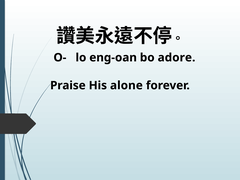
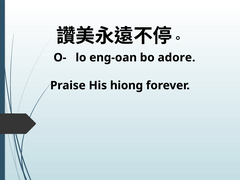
alone: alone -> hiong
